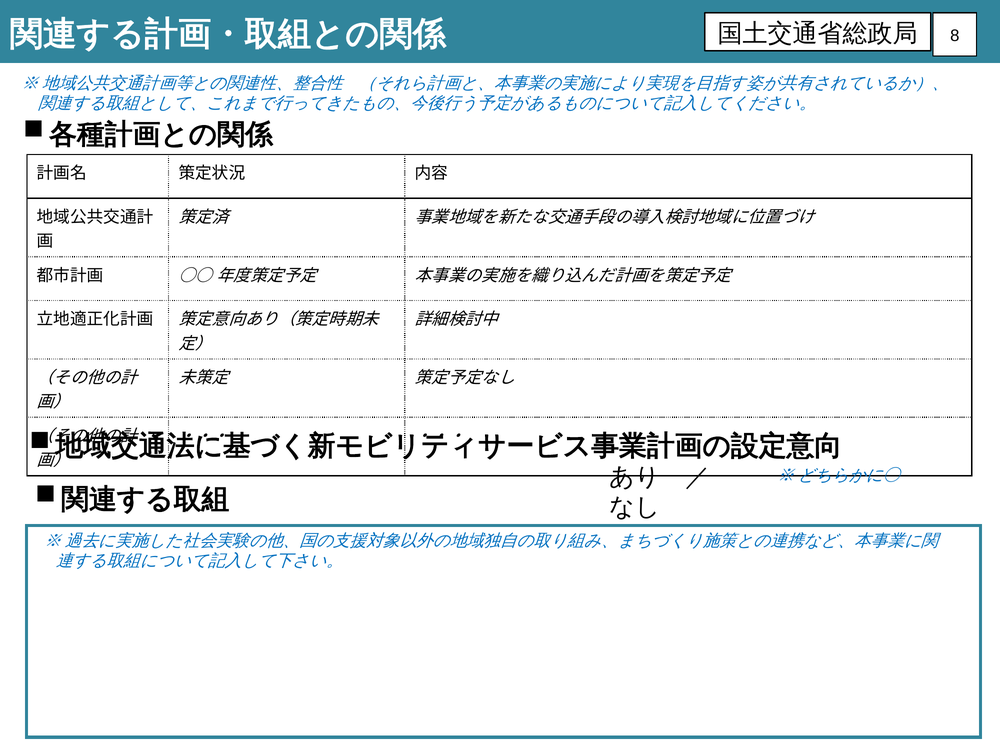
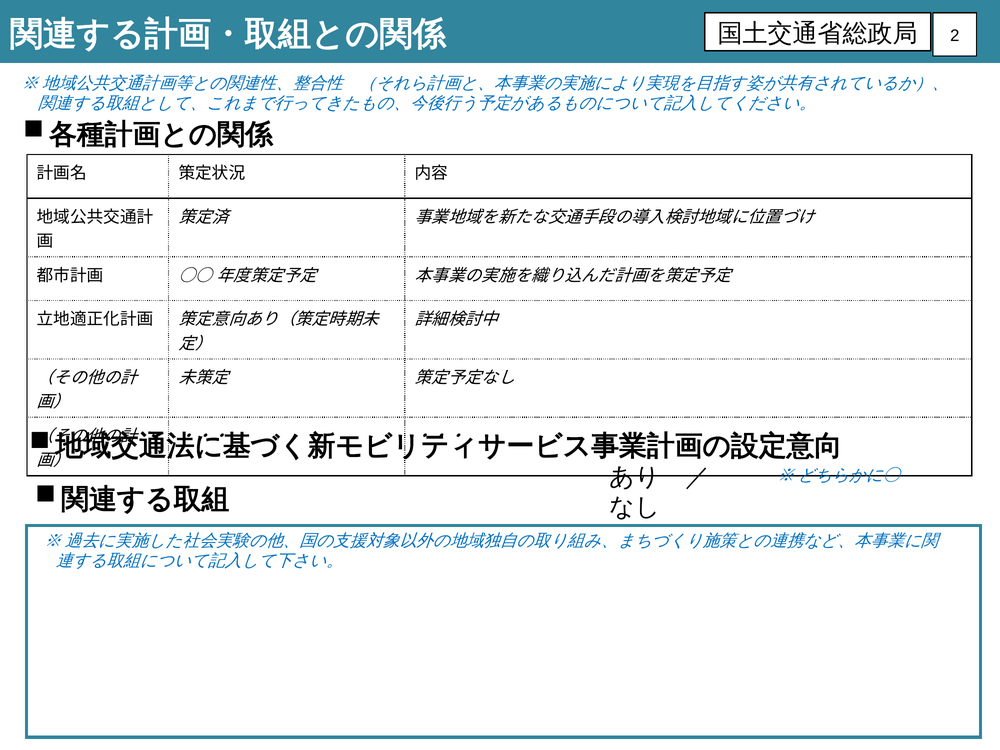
8: 8 -> 2
